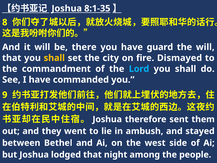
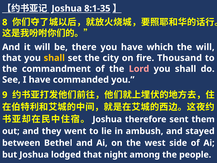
guard: guard -> which
Dismayed: Dismayed -> Thousand
Lord colour: light blue -> pink
